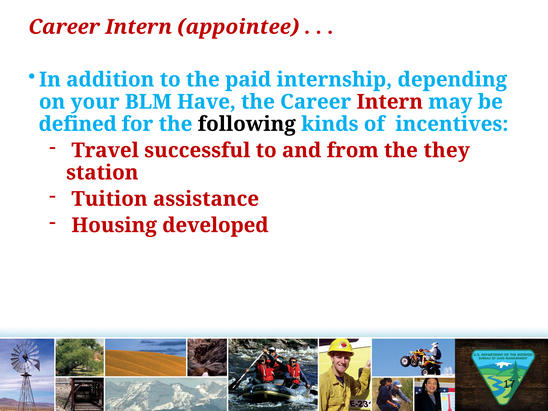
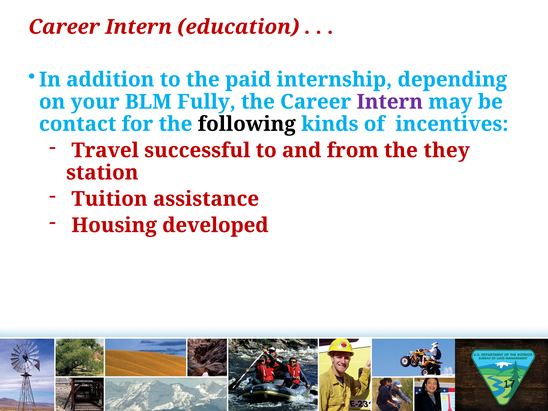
appointee: appointee -> education
Have: Have -> Fully
Intern at (390, 102) colour: red -> purple
defined: defined -> contact
